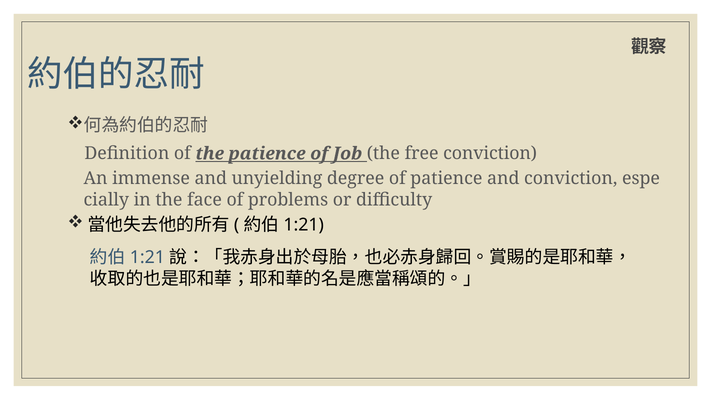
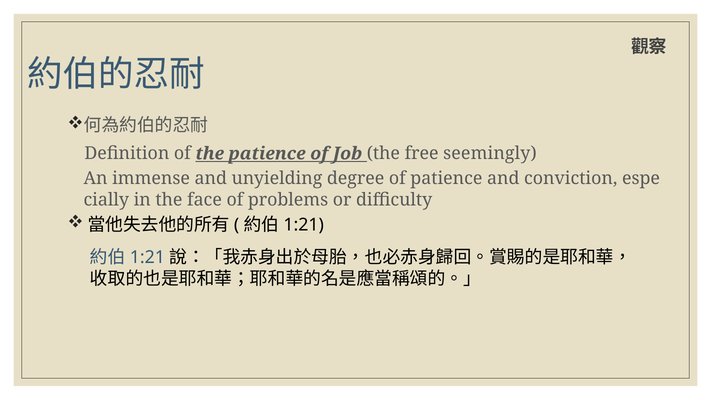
free conviction: conviction -> seemingly
